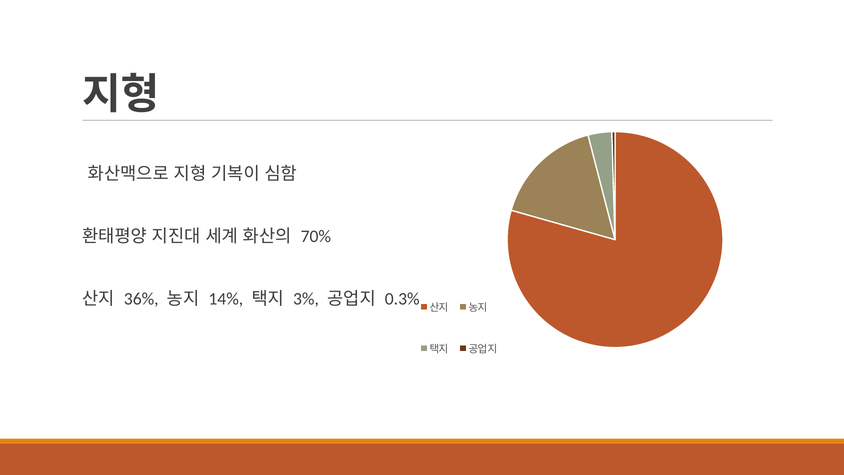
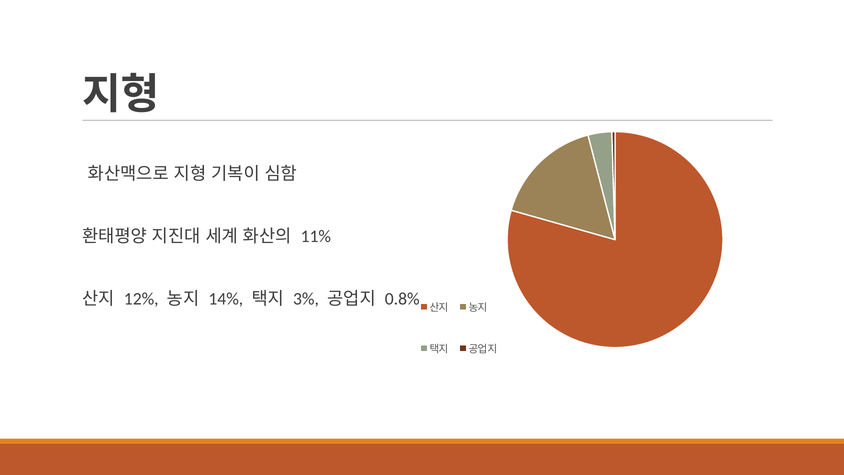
70%: 70% -> 11%
36%: 36% -> 12%
0.3%: 0.3% -> 0.8%
